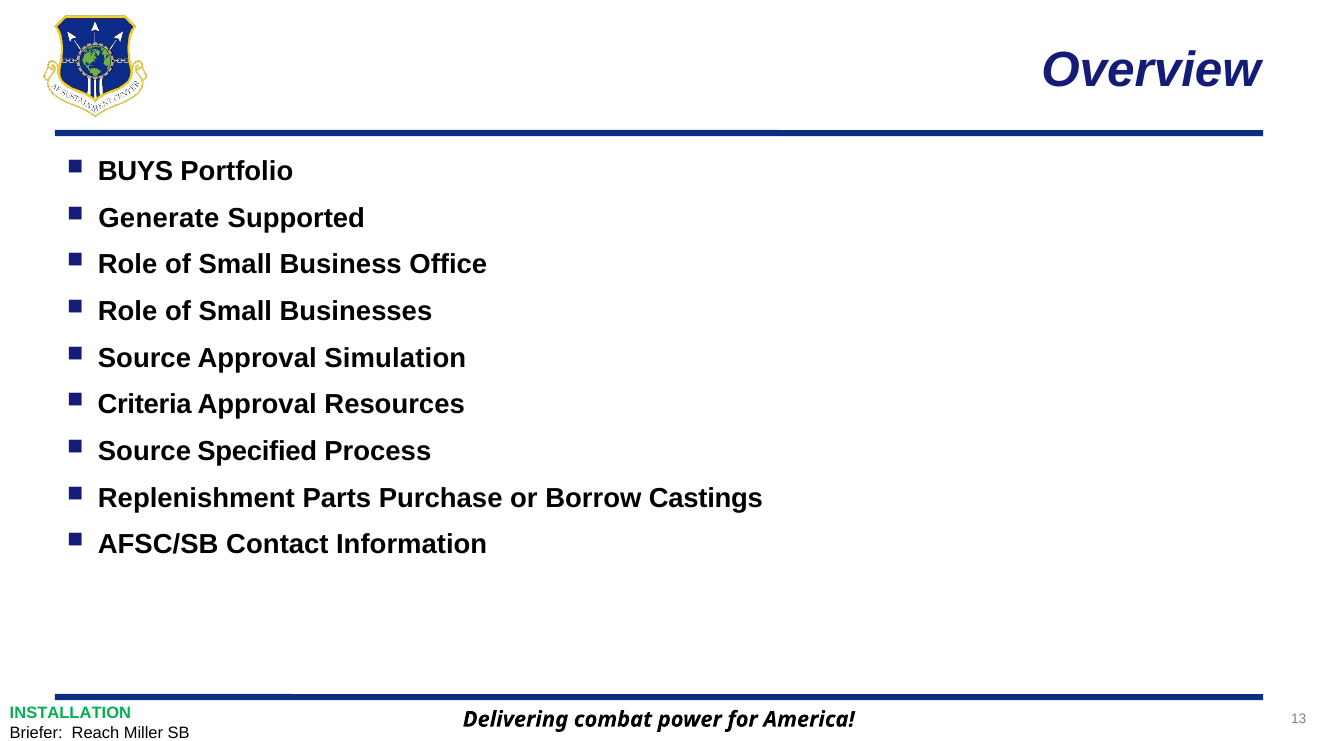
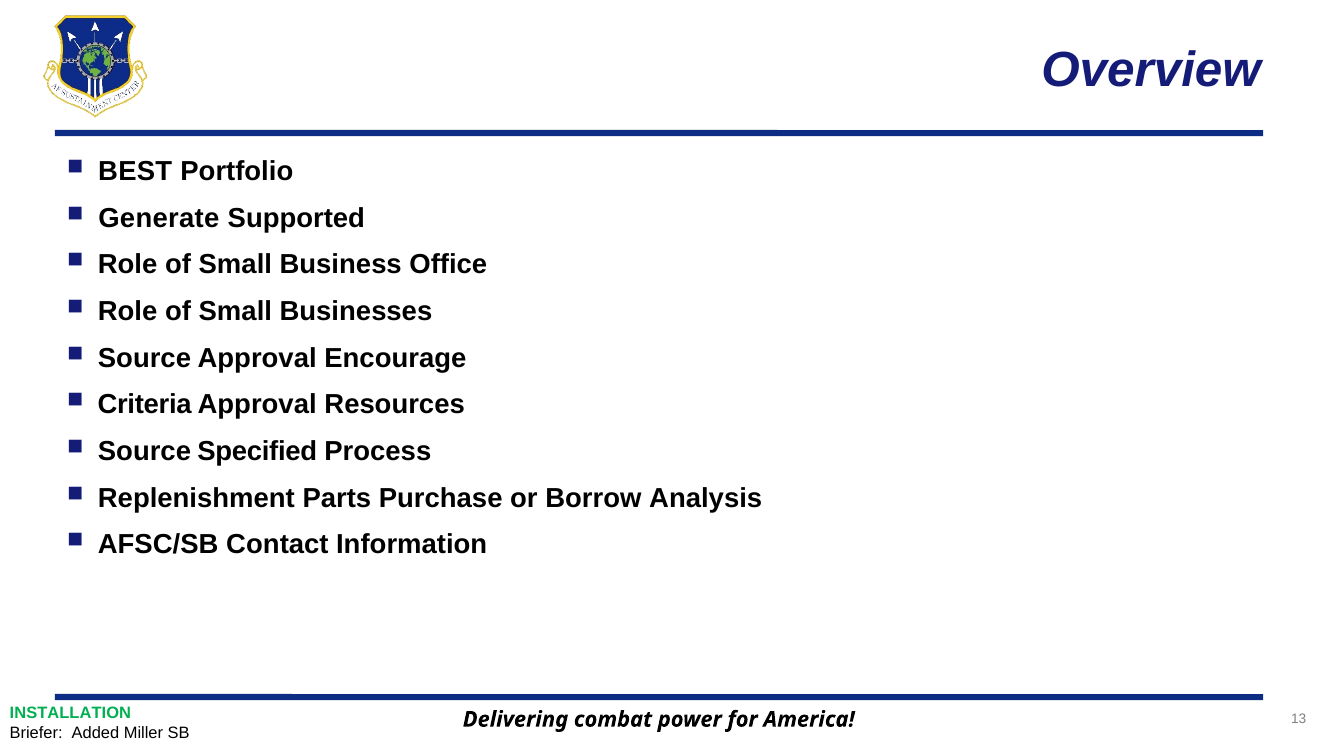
BUYS: BUYS -> BEST
Simulation: Simulation -> Encourage
Castings: Castings -> Analysis
Reach: Reach -> Added
